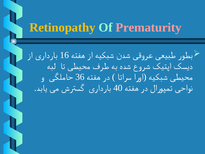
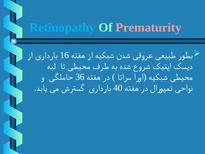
Retinopathy colour: yellow -> light blue
